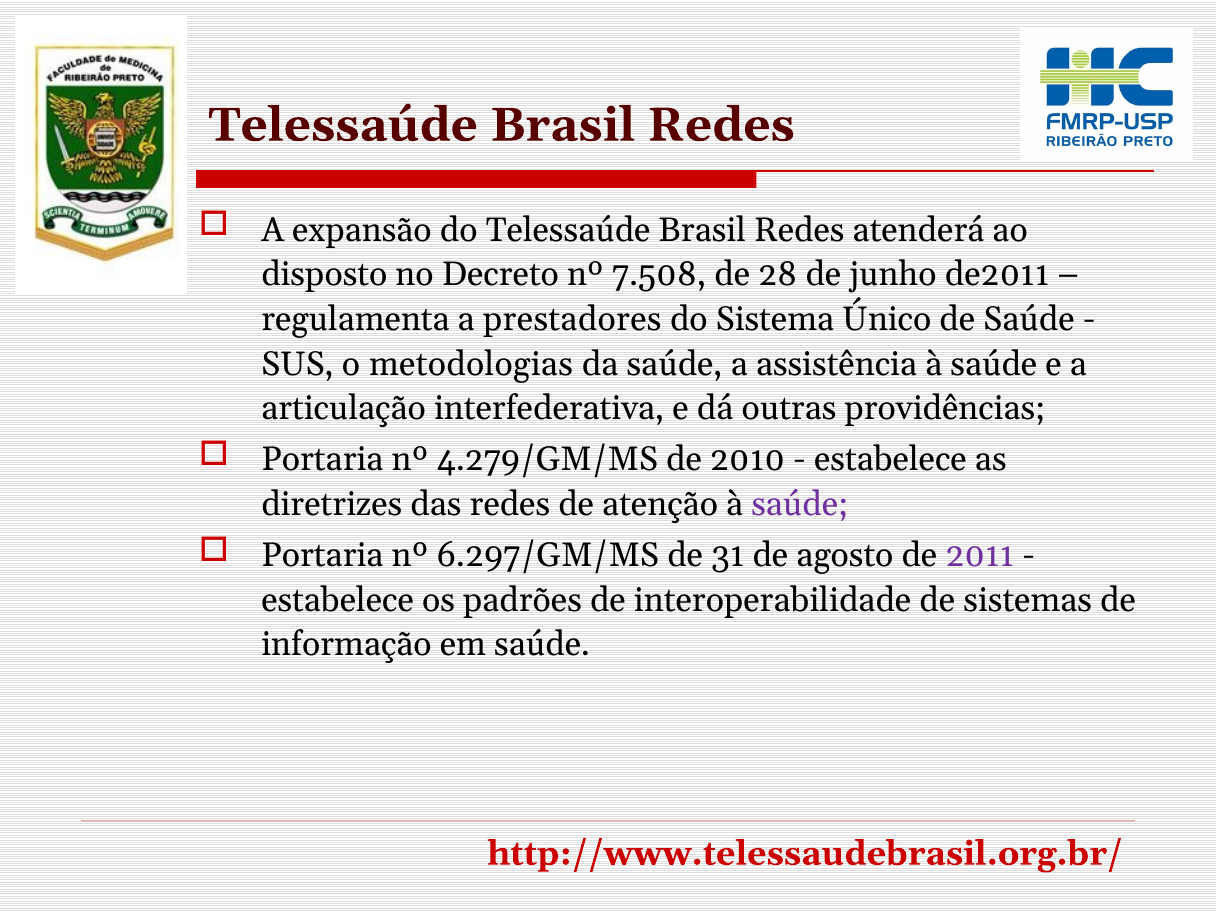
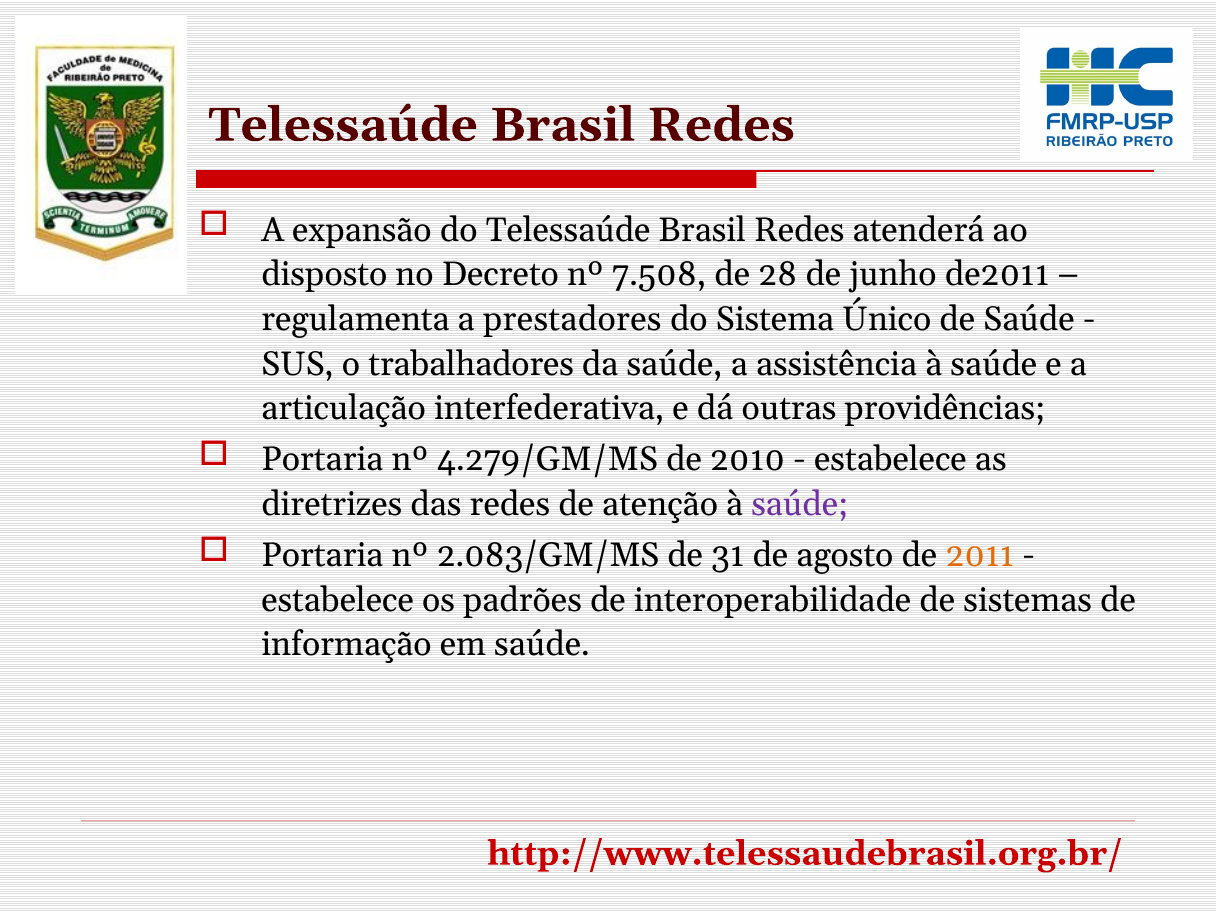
metodologias: metodologias -> trabalhadores
6.297/GM/MS: 6.297/GM/MS -> 2.083/GM/MS
2011 colour: purple -> orange
